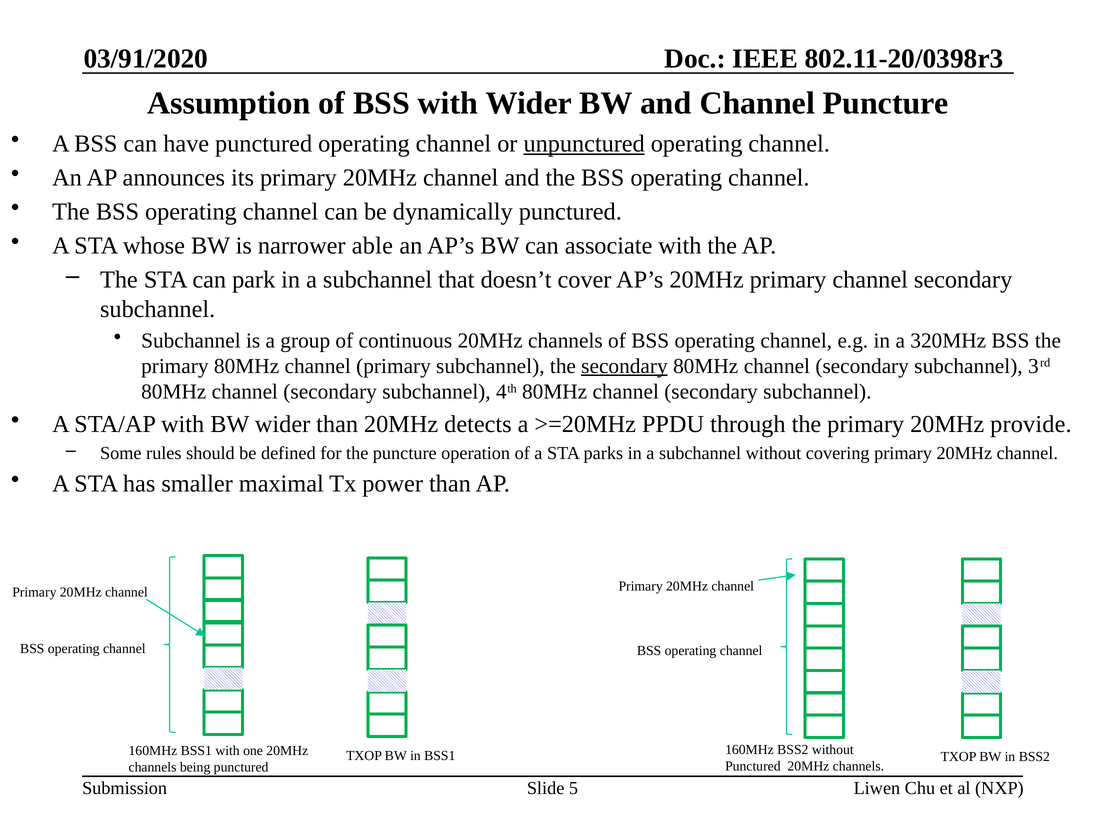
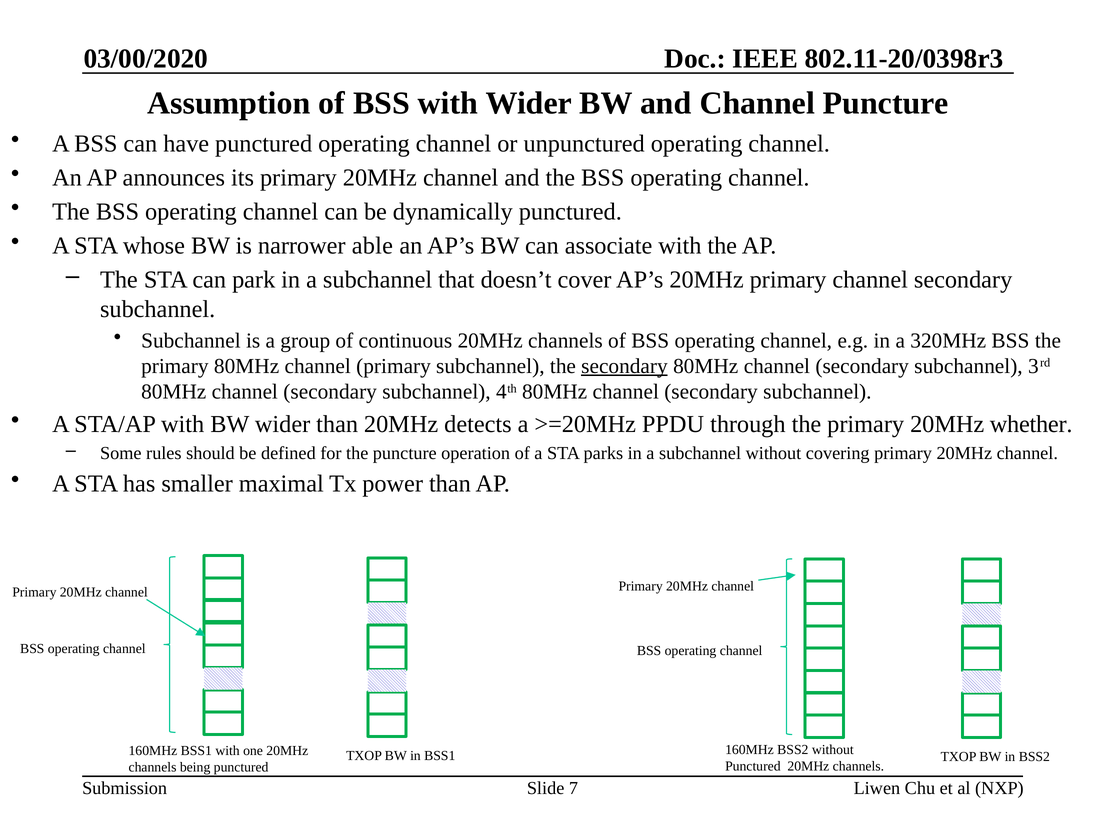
03/91/2020: 03/91/2020 -> 03/00/2020
unpunctured underline: present -> none
provide: provide -> whether
5: 5 -> 7
